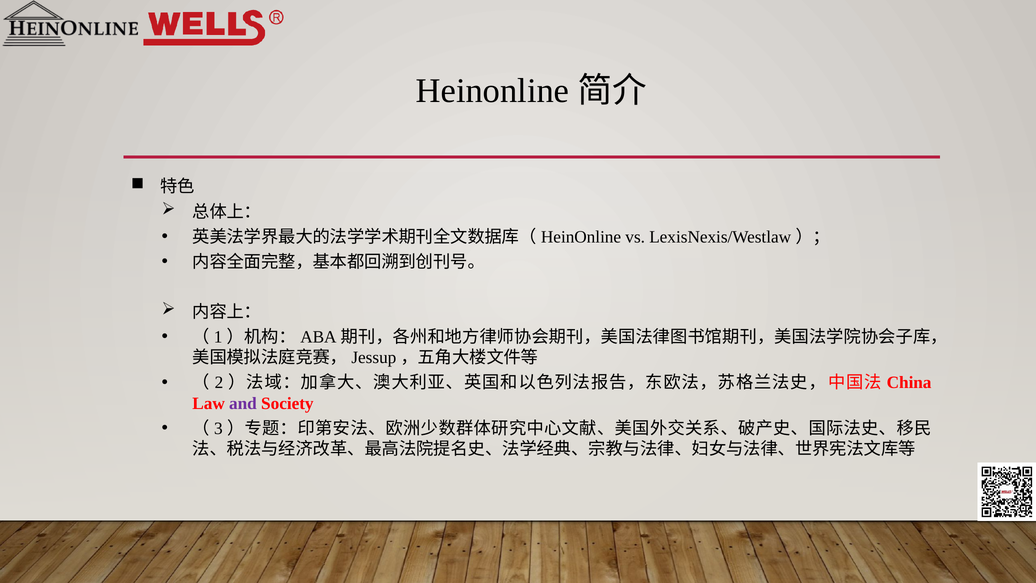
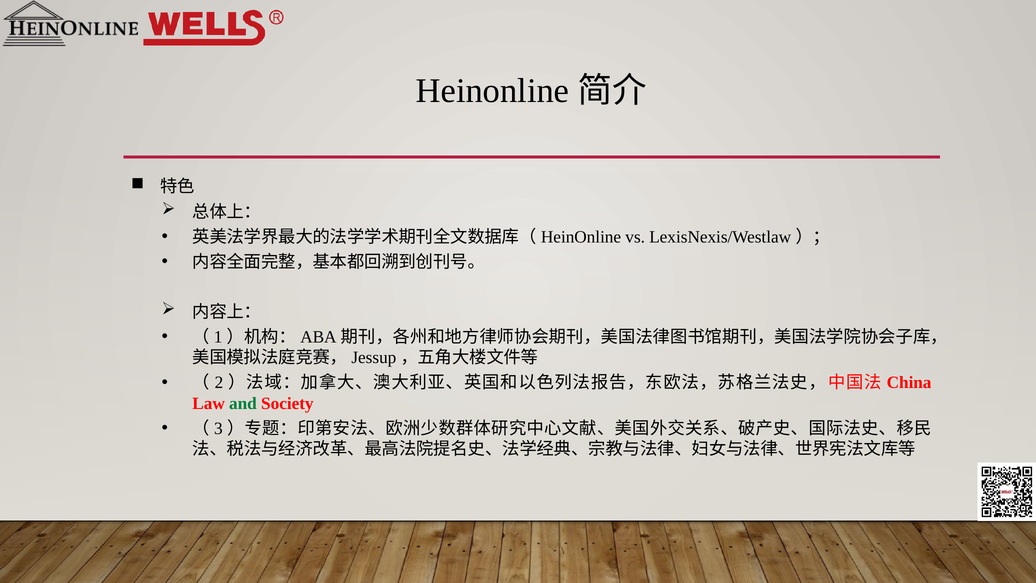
and colour: purple -> green
